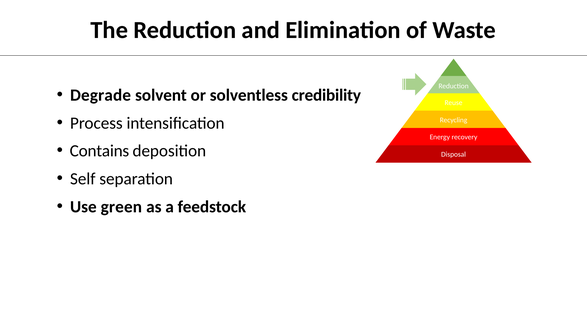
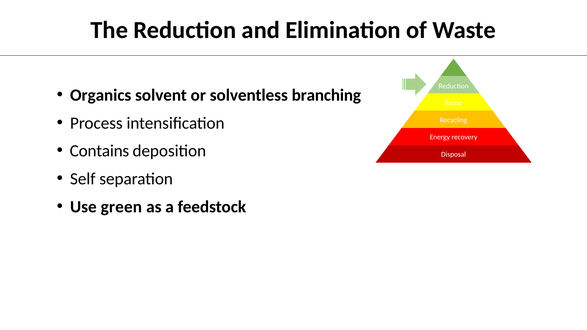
Degrade: Degrade -> Organics
credibility: credibility -> branching
